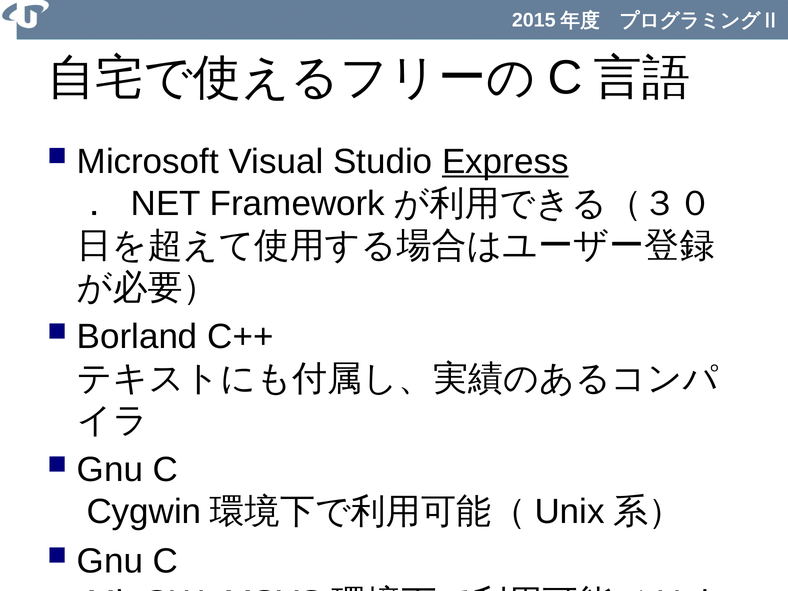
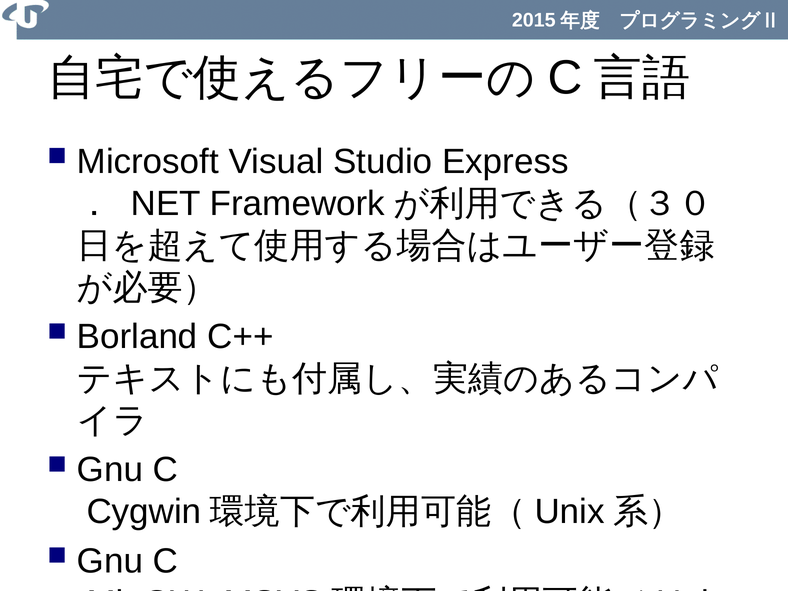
Express underline: present -> none
